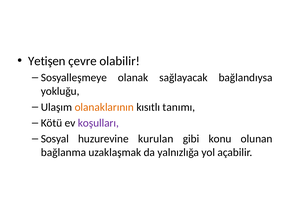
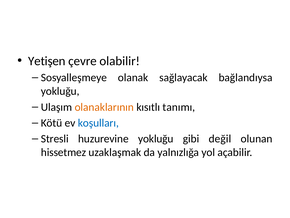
koşulları colour: purple -> blue
Sosyal: Sosyal -> Stresli
huzurevine kurulan: kurulan -> yokluğu
konu: konu -> değil
bağlanma: bağlanma -> hissetmez
